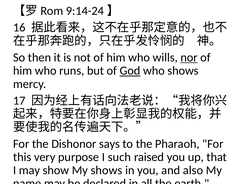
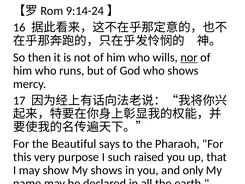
God underline: present -> none
Dishonor: Dishonor -> Beautiful
also: also -> only
